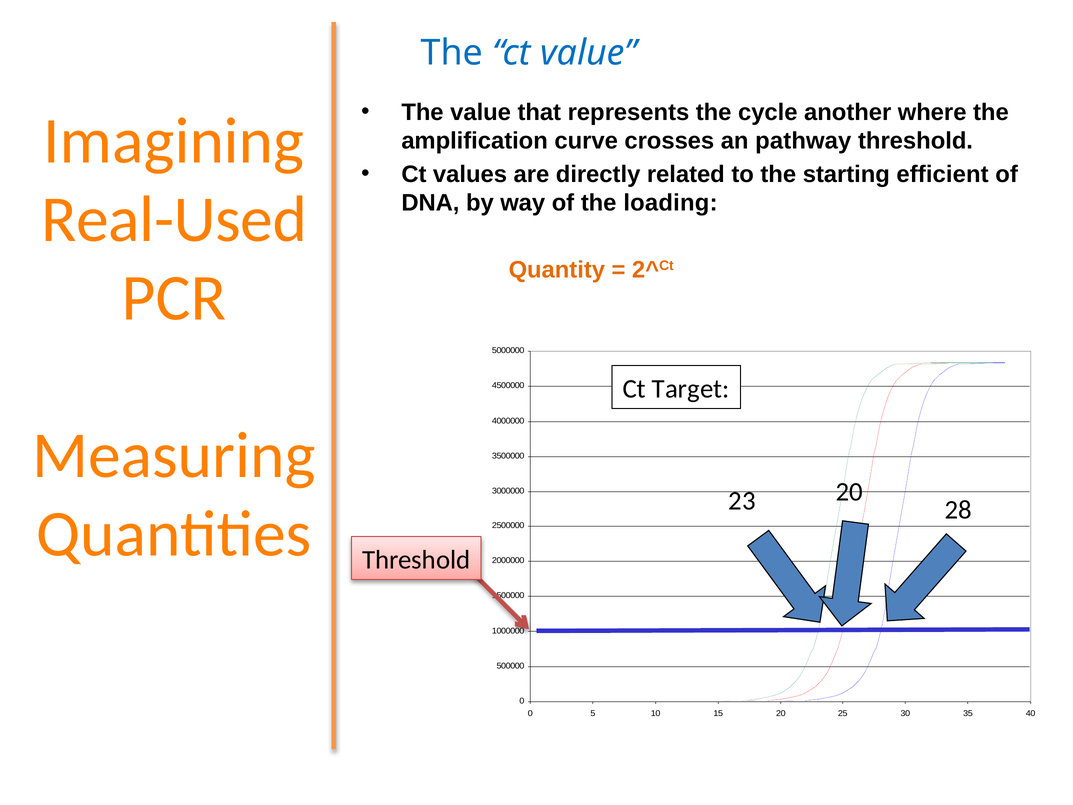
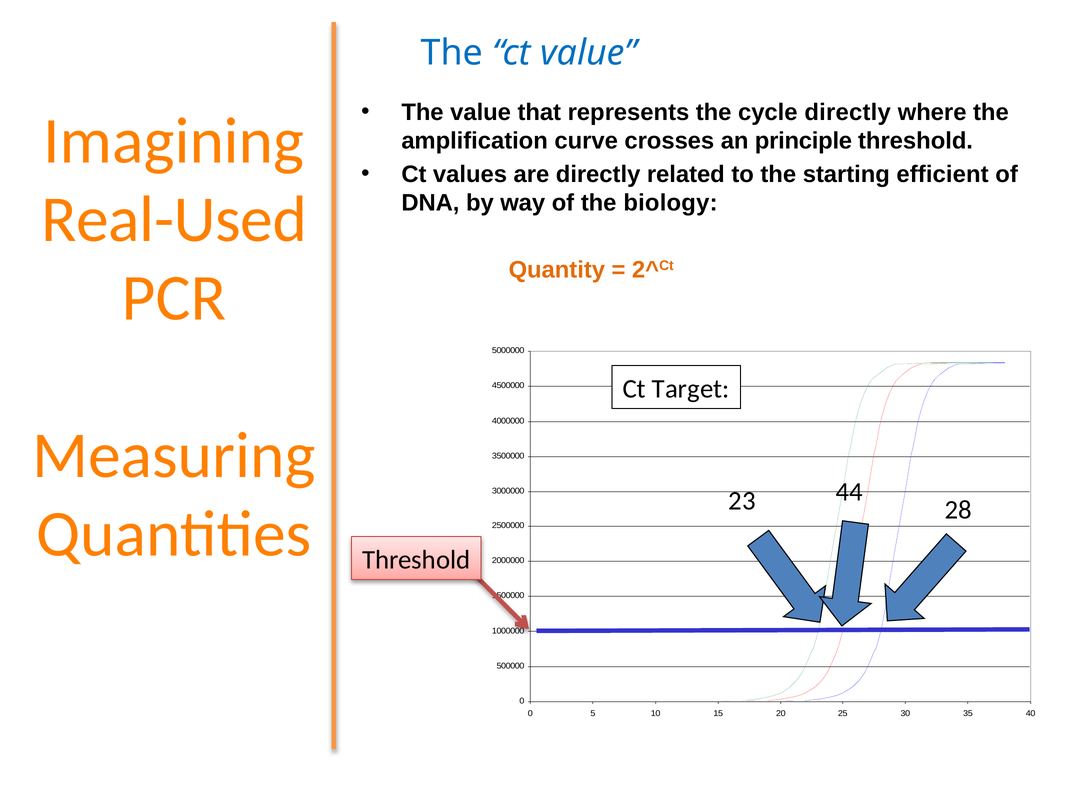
cycle another: another -> directly
pathway: pathway -> principle
loading: loading -> biology
23 20: 20 -> 44
